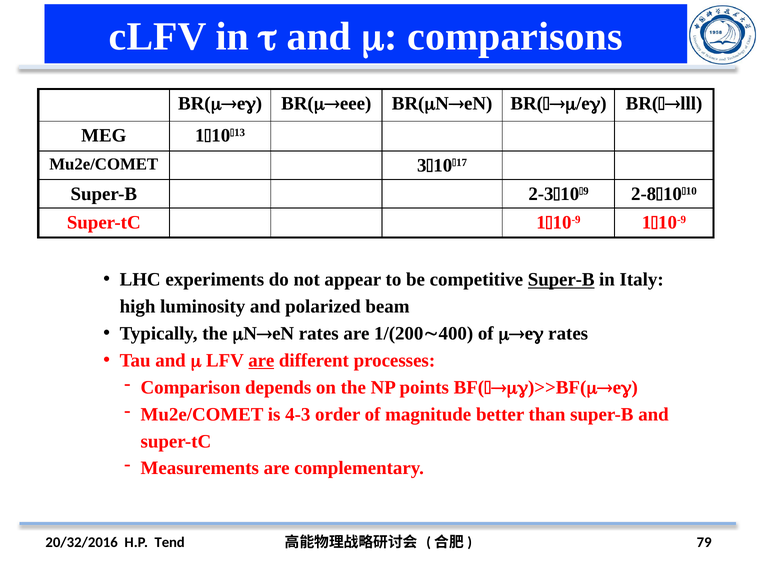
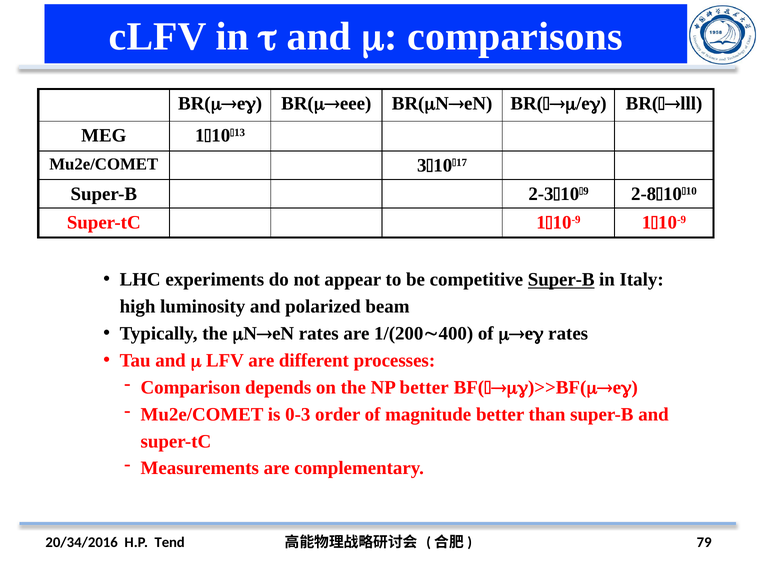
are at (261, 360) underline: present -> none
NP points: points -> better
4-3: 4-3 -> 0-3
20/32/2016: 20/32/2016 -> 20/34/2016
